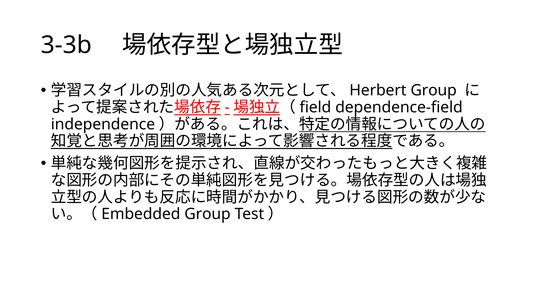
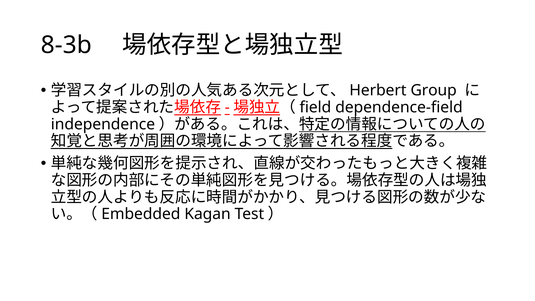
3-3b: 3-3b -> 8-3b
Group at (208, 214): Group -> Kagan
